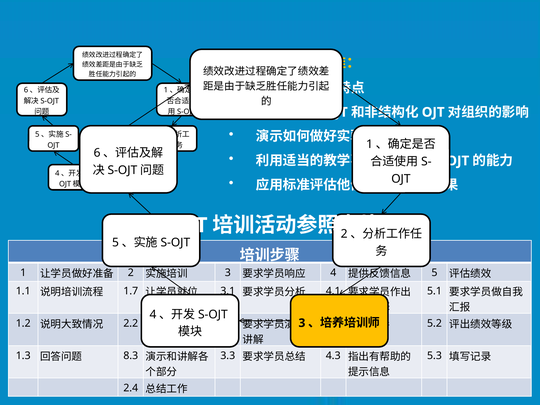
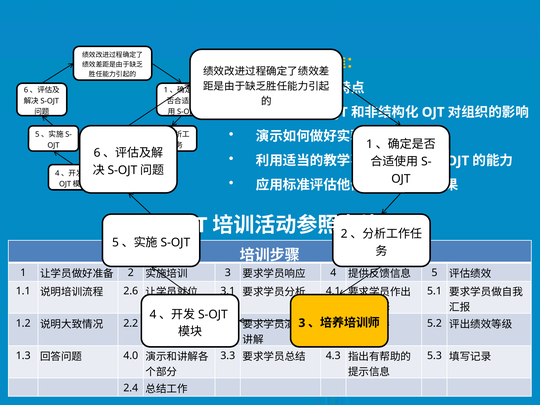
1.7: 1.7 -> 2.6
8.3: 8.3 -> 4.0
